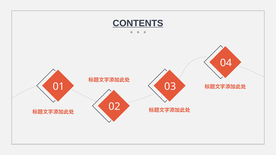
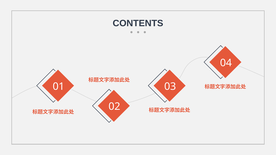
CONTENTS underline: present -> none
